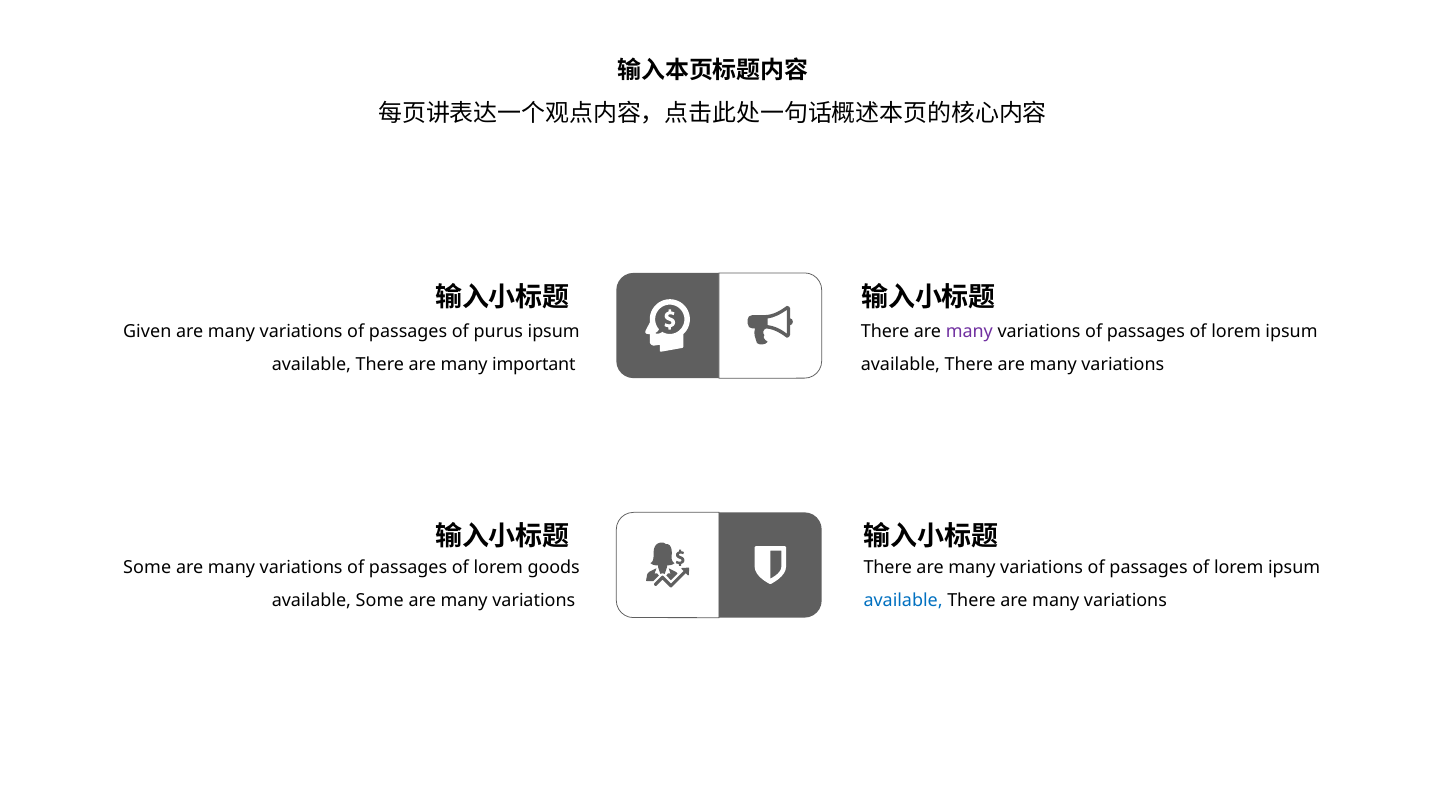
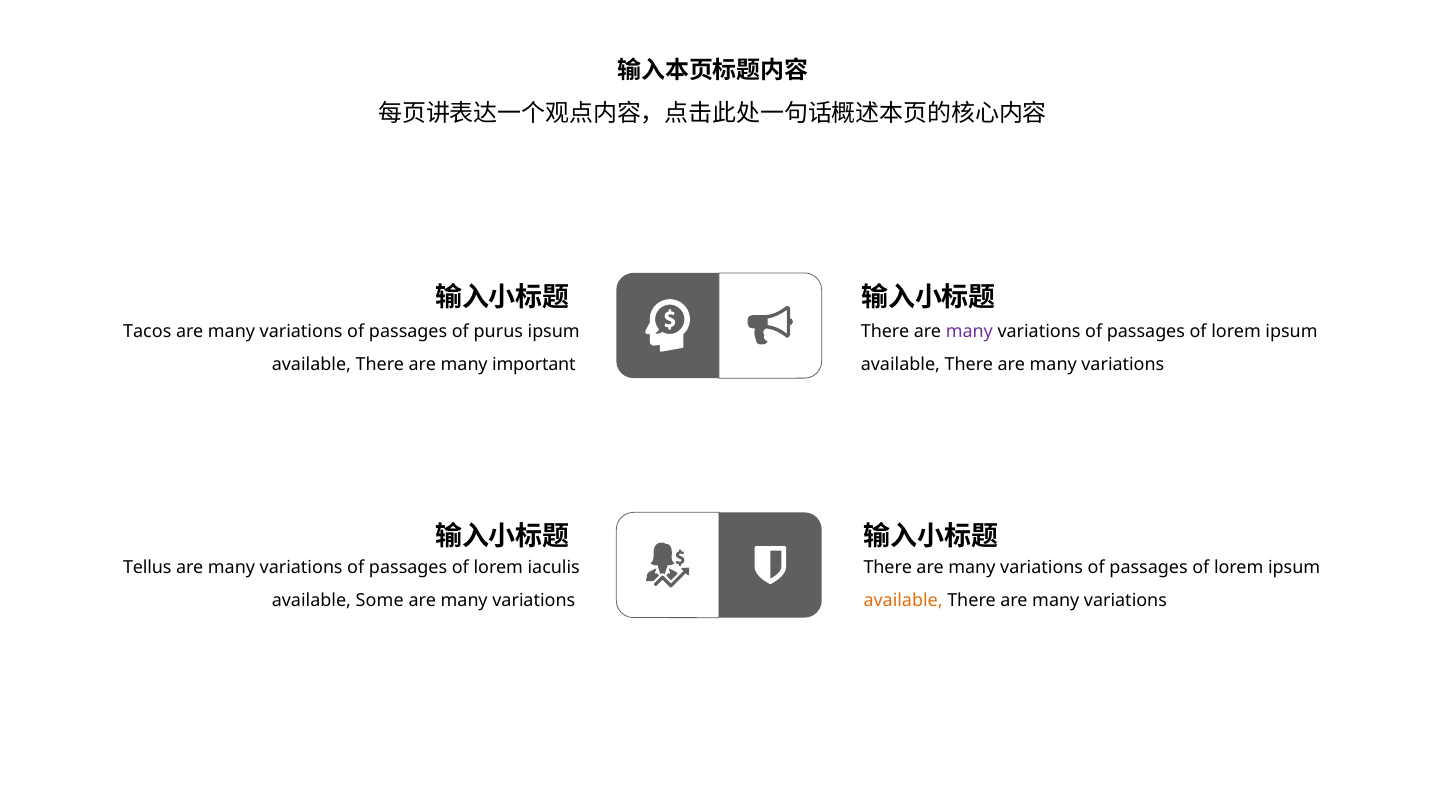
Given: Given -> Tacos
Some at (147, 568): Some -> Tellus
goods: goods -> iaculis
available at (903, 600) colour: blue -> orange
